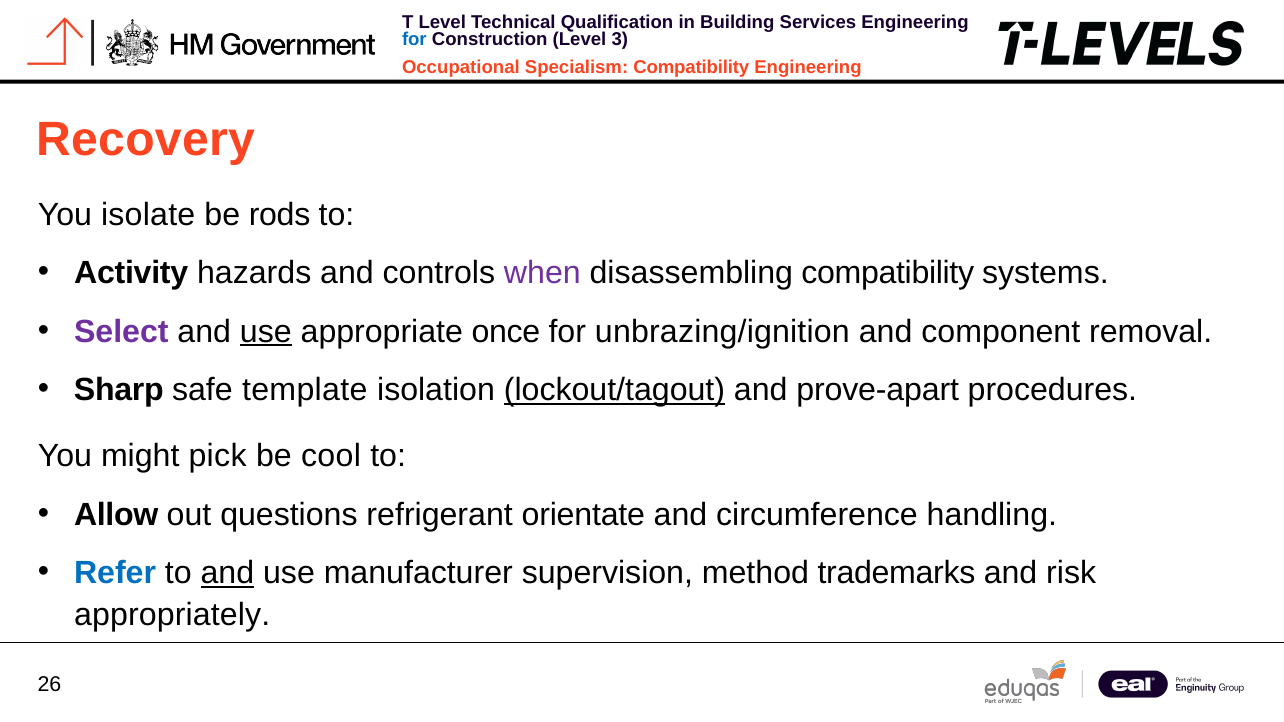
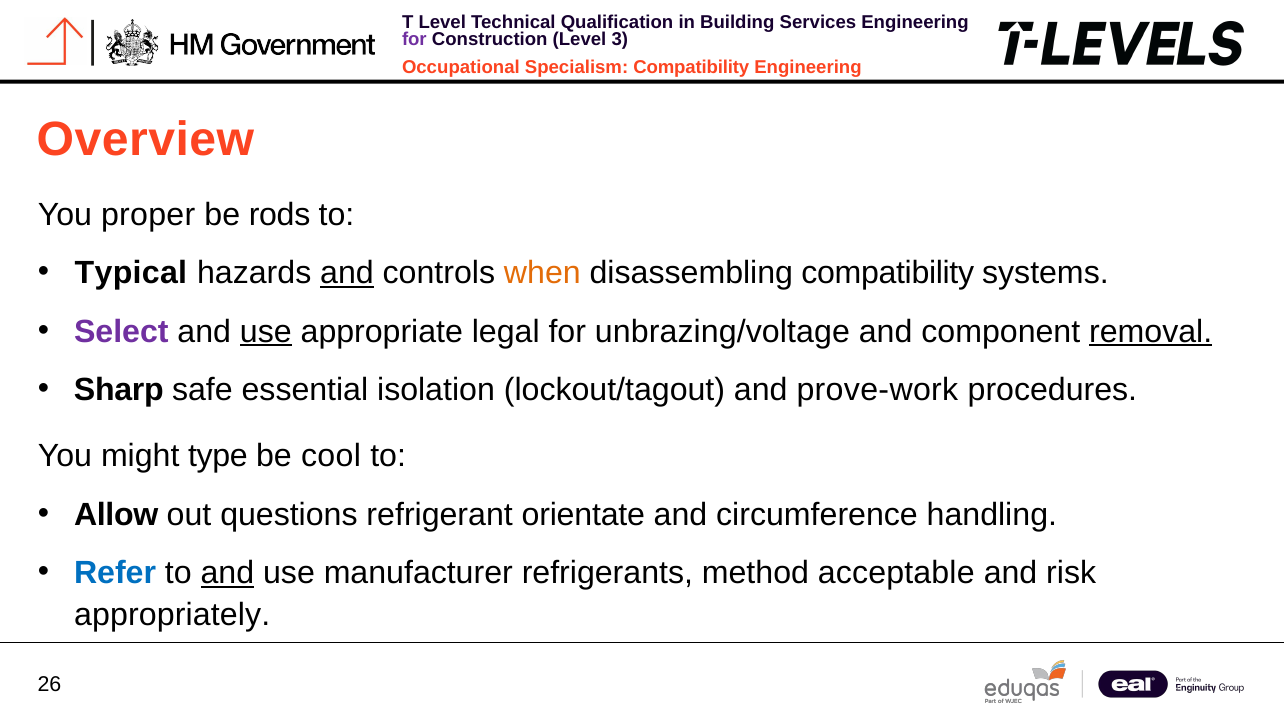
for at (414, 40) colour: blue -> purple
Recovery: Recovery -> Overview
isolate: isolate -> proper
Activity: Activity -> Typical
and at (347, 273) underline: none -> present
when colour: purple -> orange
once: once -> legal
unbrazing/ignition: unbrazing/ignition -> unbrazing/voltage
removal underline: none -> present
template: template -> essential
lockout/tagout underline: present -> none
prove-apart: prove-apart -> prove-work
pick: pick -> type
supervision: supervision -> refrigerants
trademarks: trademarks -> acceptable
